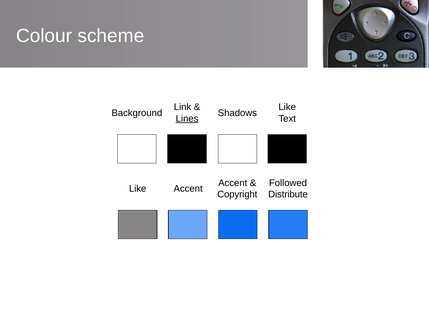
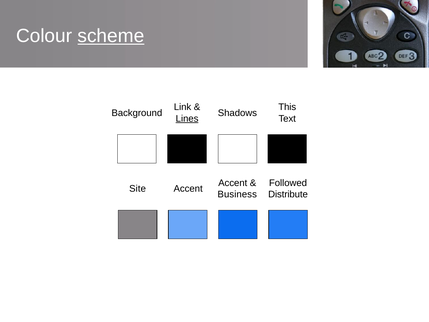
scheme underline: none -> present
Like at (287, 107): Like -> This
Like at (138, 189): Like -> Site
Copyright: Copyright -> Business
